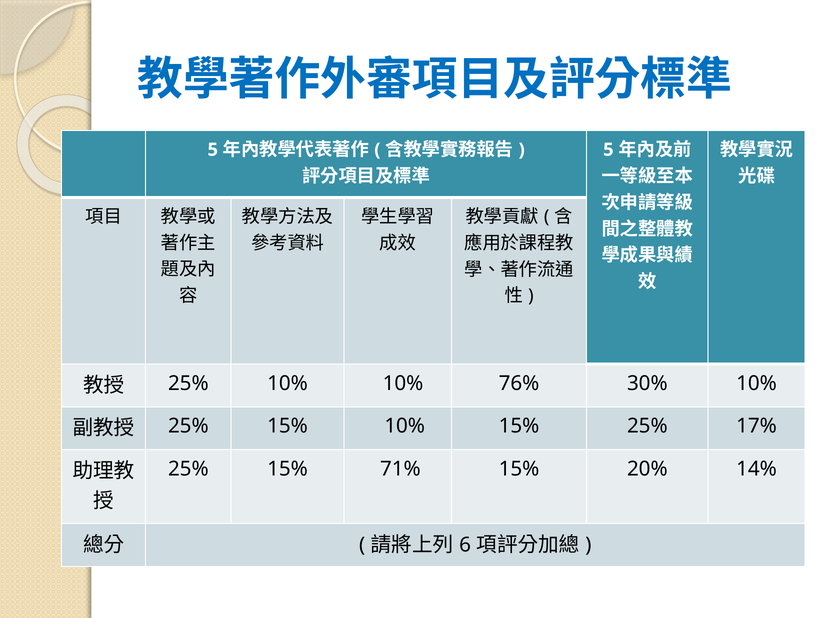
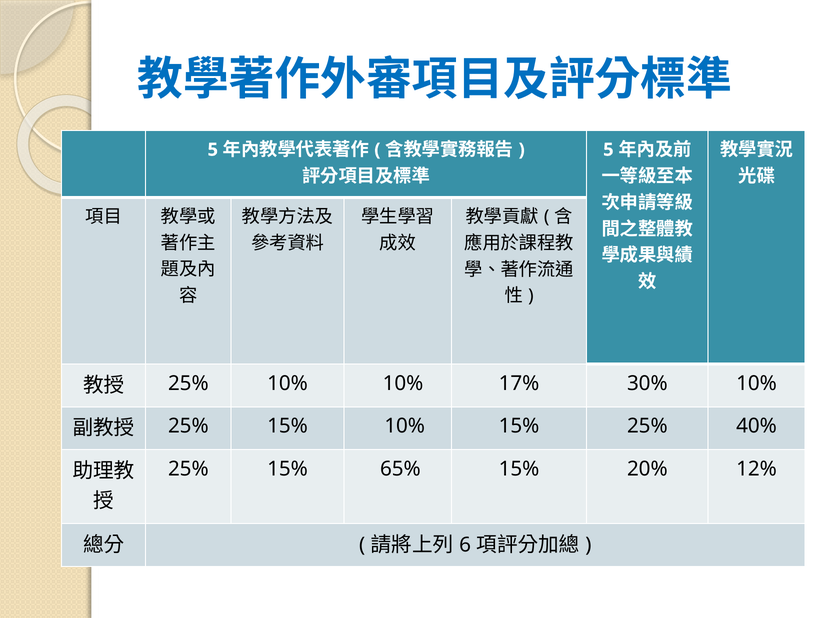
76%: 76% -> 17%
17%: 17% -> 40%
71%: 71% -> 65%
14%: 14% -> 12%
